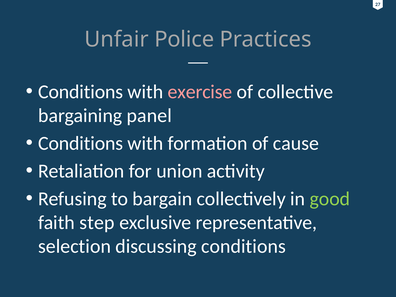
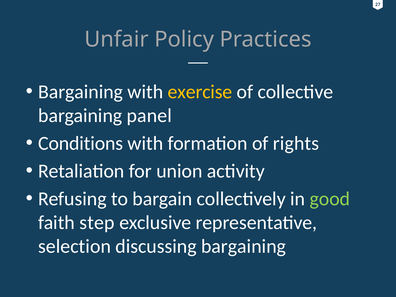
Police: Police -> Policy
Conditions at (81, 92): Conditions -> Bargaining
exercise colour: pink -> yellow
cause: cause -> rights
discussing conditions: conditions -> bargaining
